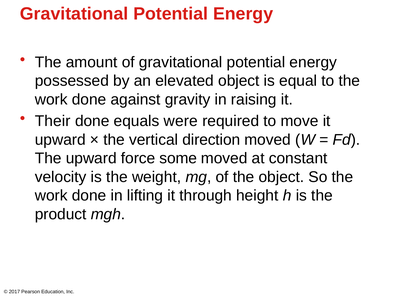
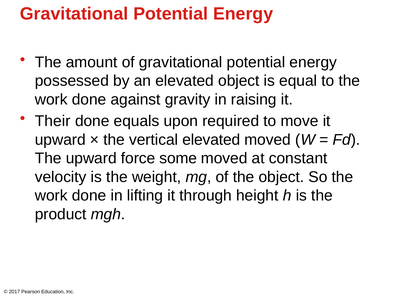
were: were -> upon
vertical direction: direction -> elevated
